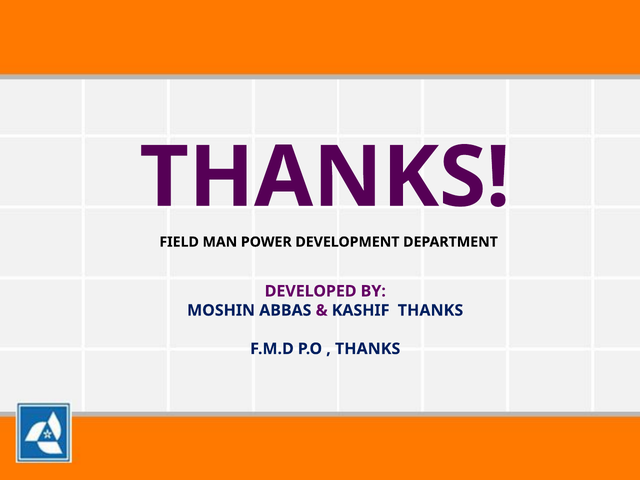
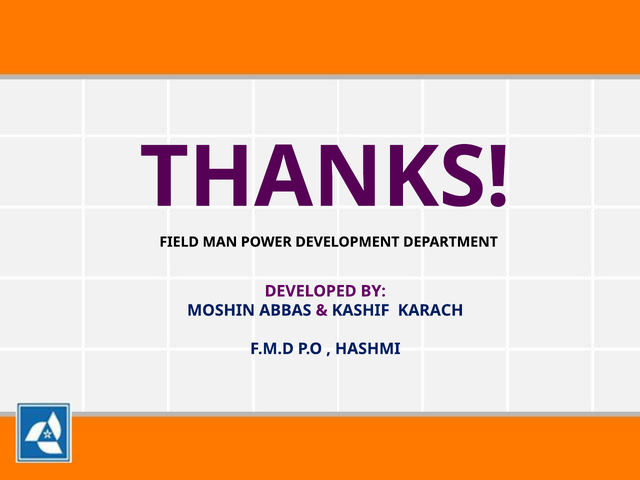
KASHIF THANKS: THANKS -> KARACH
THANKS at (368, 349): THANKS -> HASHMI
